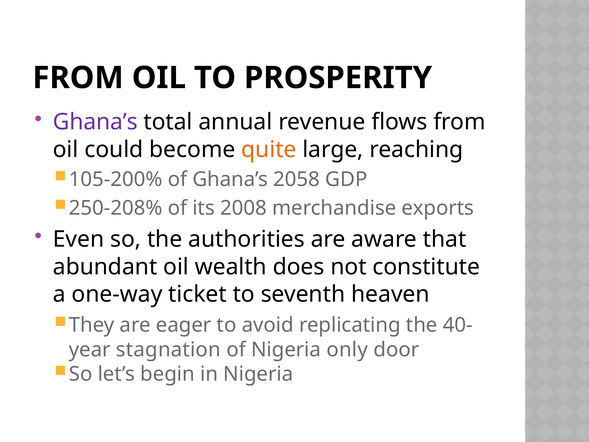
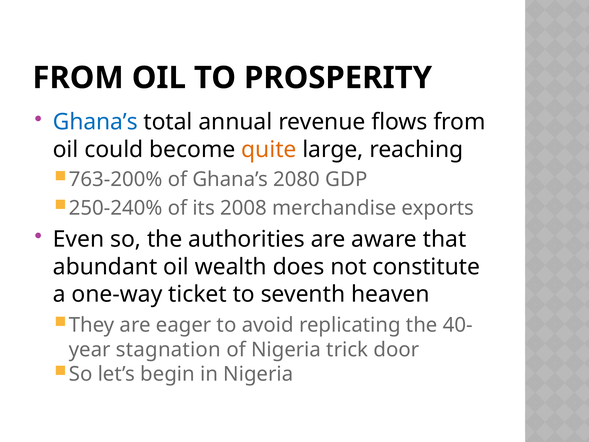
Ghana’s at (95, 122) colour: purple -> blue
105-200%: 105-200% -> 763-200%
2058: 2058 -> 2080
250-208%: 250-208% -> 250-240%
only: only -> trick
